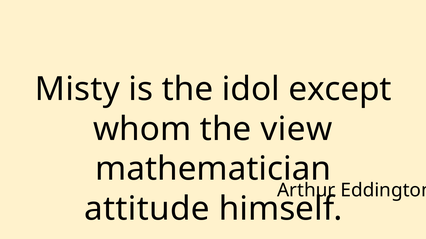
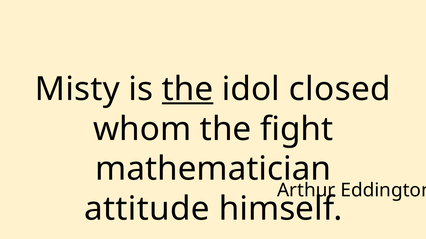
the at (188, 89) underline: none -> present
except: except -> closed
view: view -> fight
